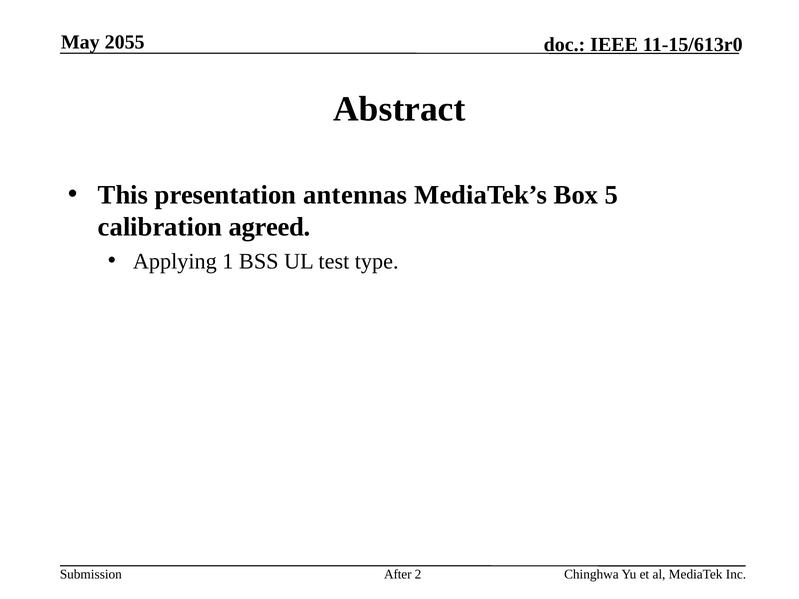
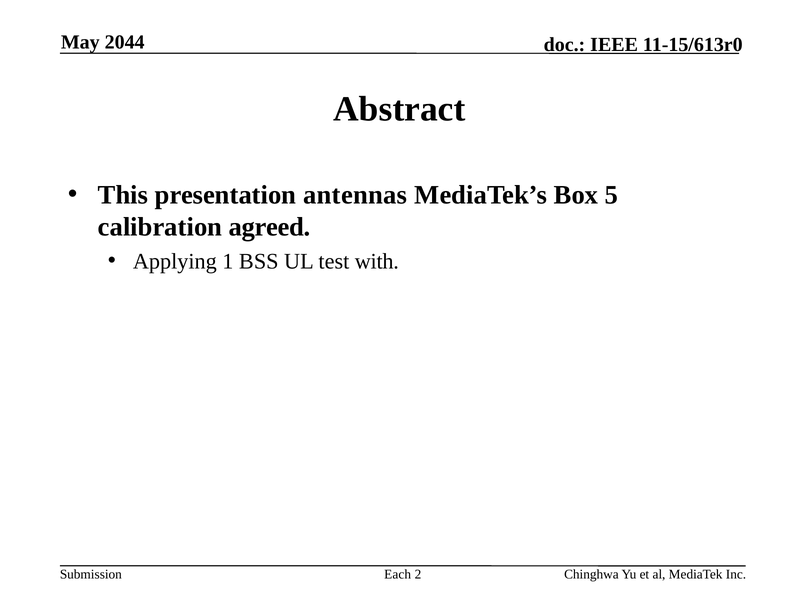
2055: 2055 -> 2044
type: type -> with
After: After -> Each
